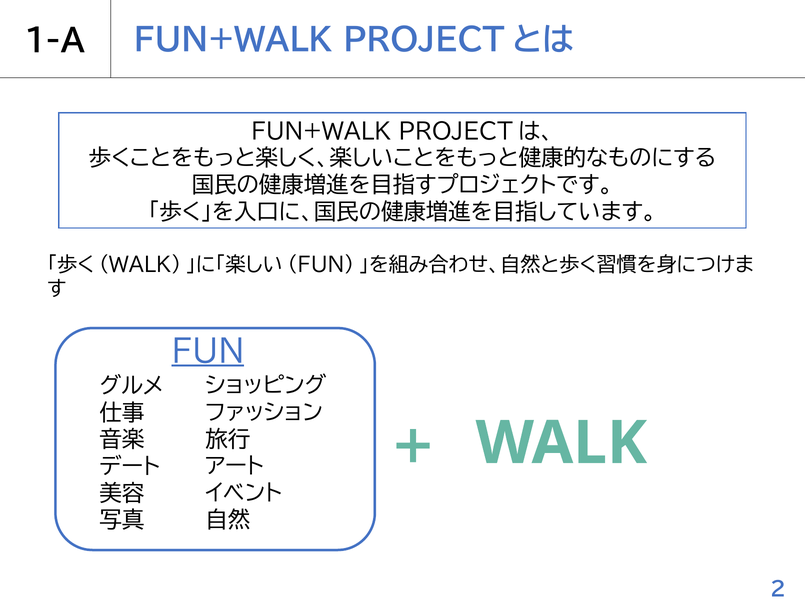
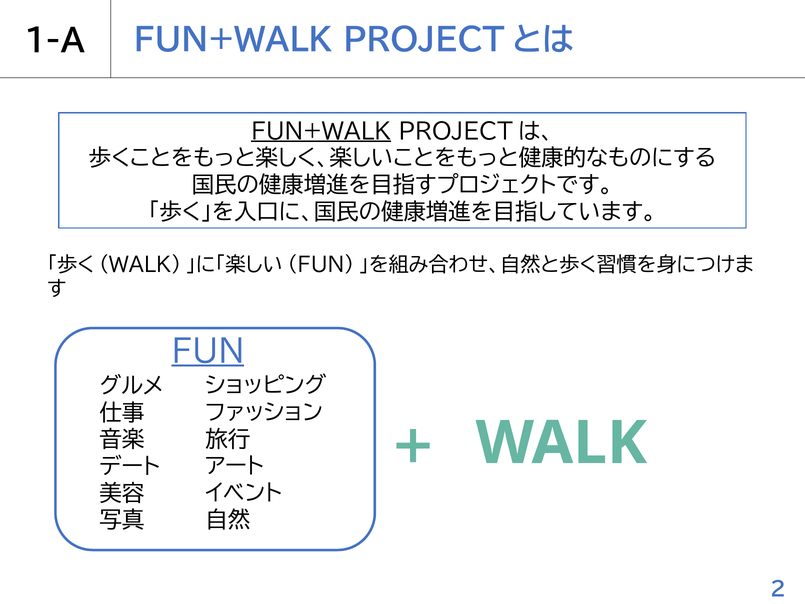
FUN+WALK at (321, 132) underline: none -> present
